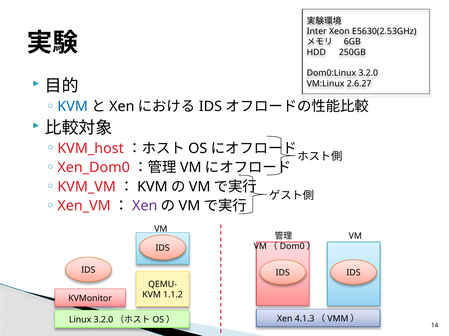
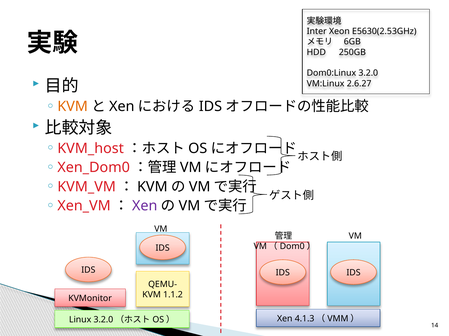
KVM at (73, 107) colour: blue -> orange
